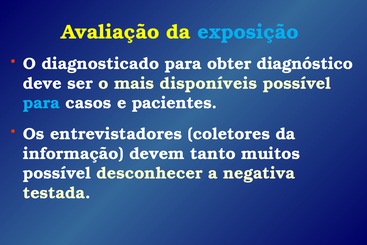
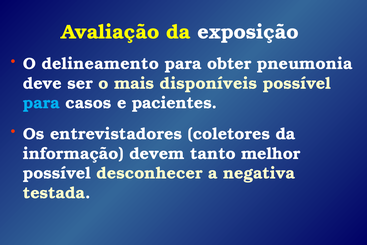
exposição colour: light blue -> white
diagnosticado: diagnosticado -> delineamento
diagnóstico: diagnóstico -> pneumonia
muitos: muitos -> melhor
